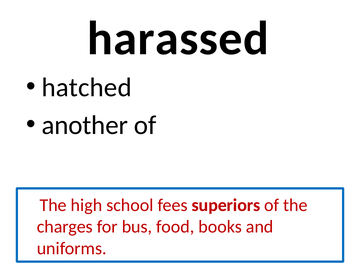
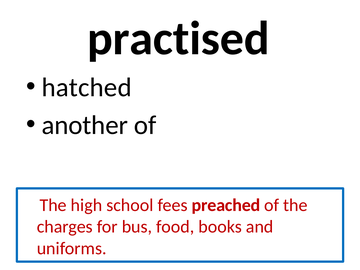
harassed: harassed -> practised
superiors: superiors -> preached
